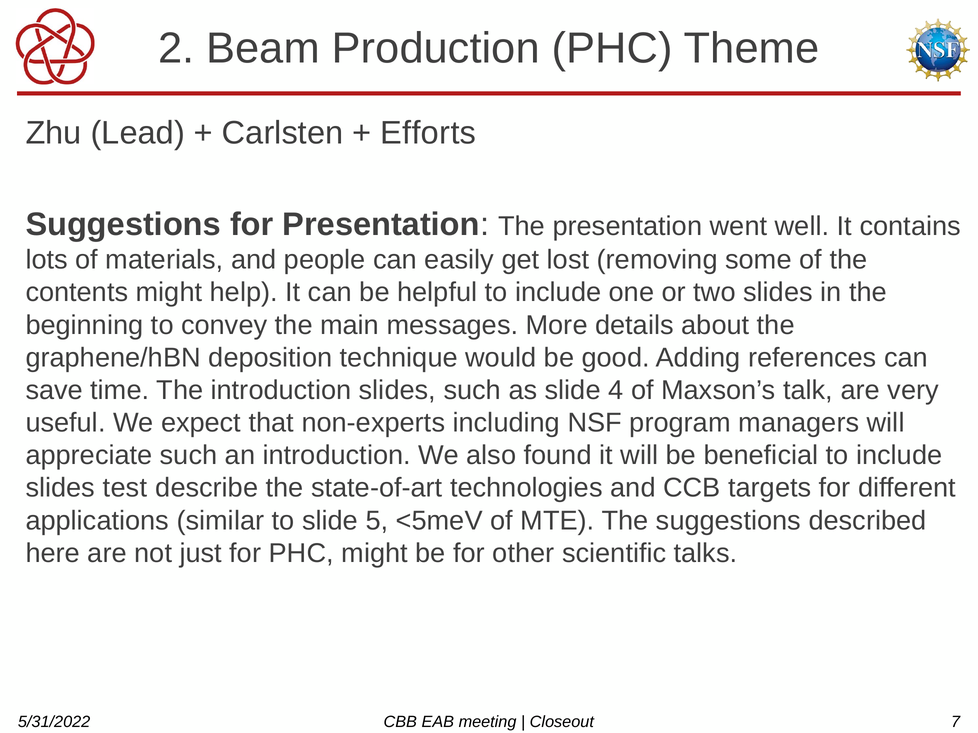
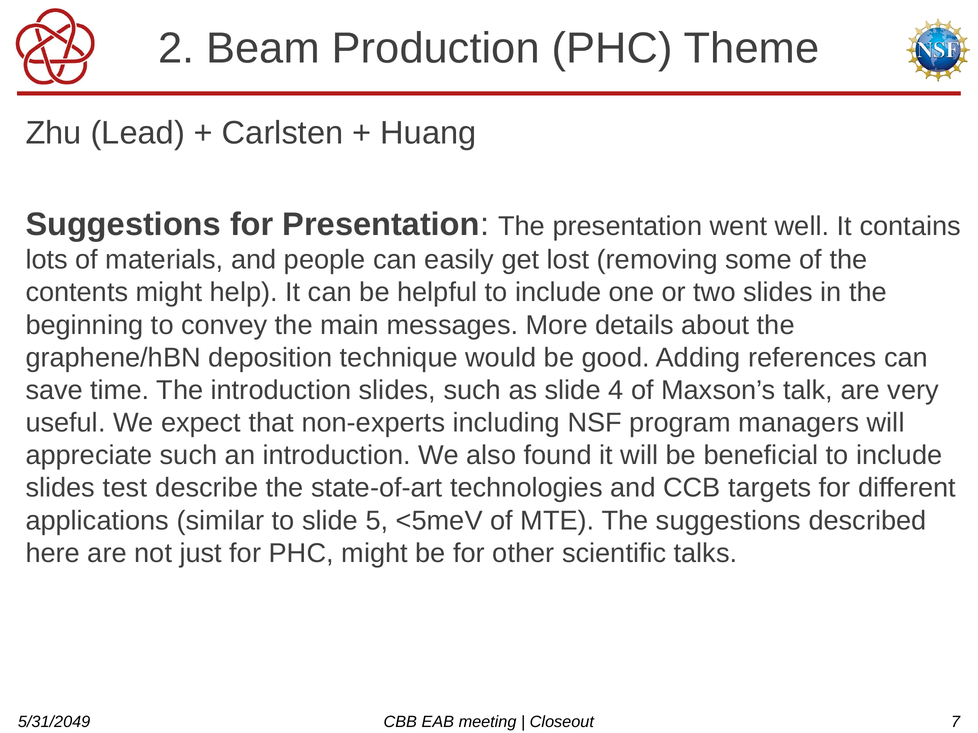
Efforts: Efforts -> Huang
5/31/2022: 5/31/2022 -> 5/31/2049
